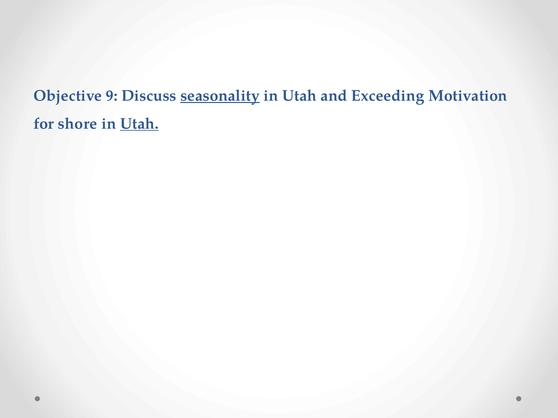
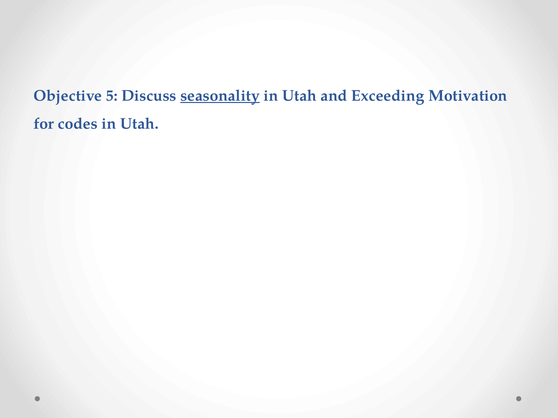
9: 9 -> 5
shore: shore -> codes
Utah at (139, 124) underline: present -> none
